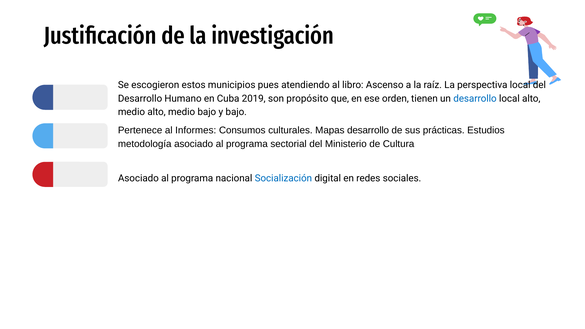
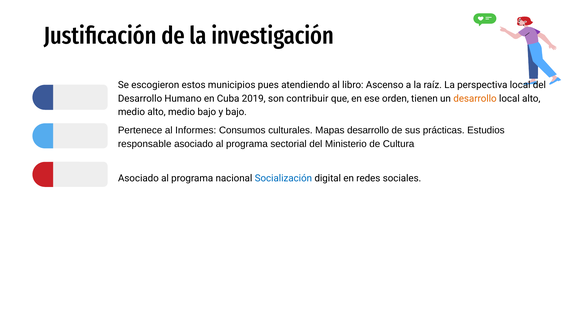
propósito: propósito -> contribuir
desarrollo at (475, 99) colour: blue -> orange
metodología: metodología -> responsable
